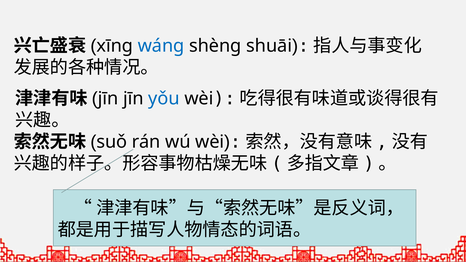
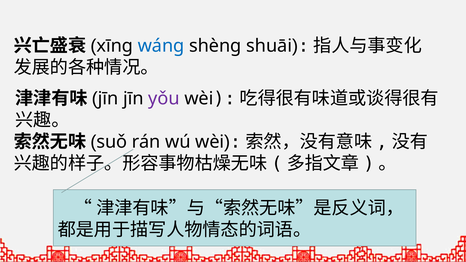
yǒu colour: blue -> purple
